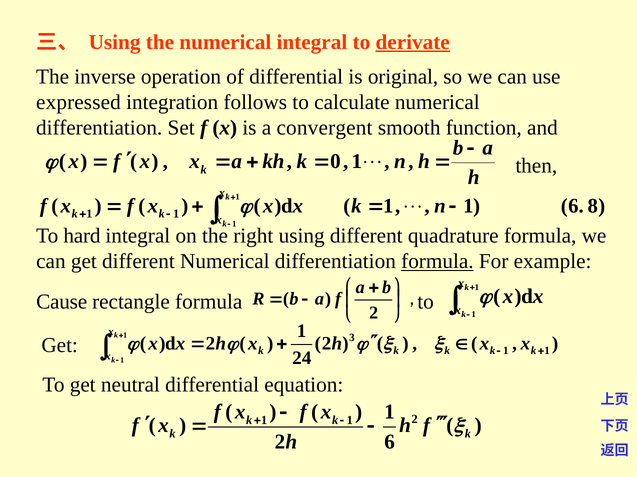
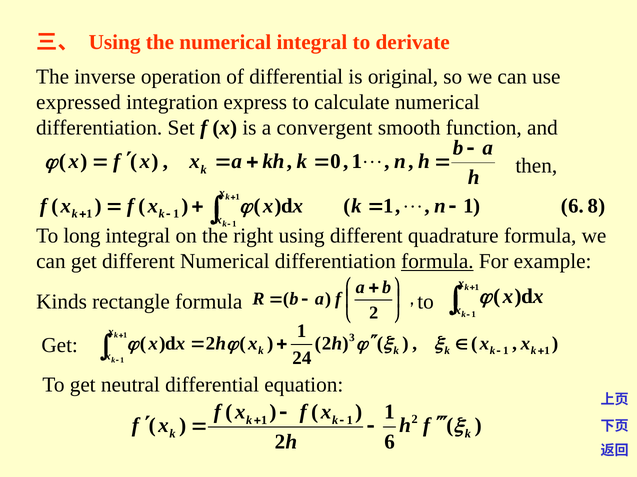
derivate underline: present -> none
follows: follows -> express
hard: hard -> long
Cause: Cause -> Kinds
